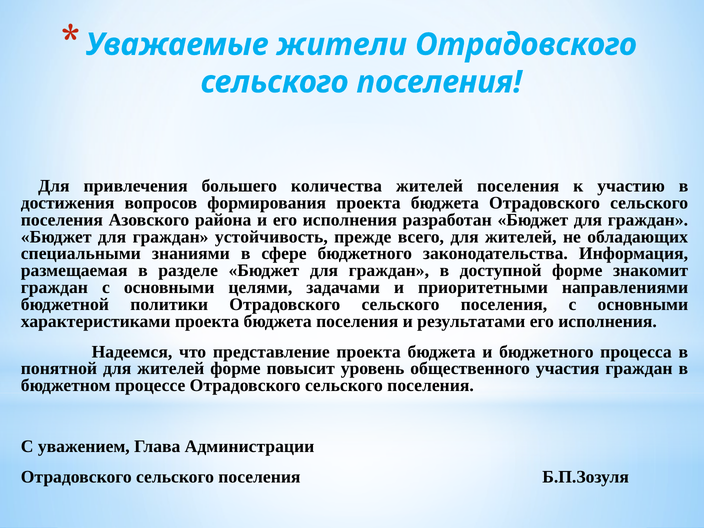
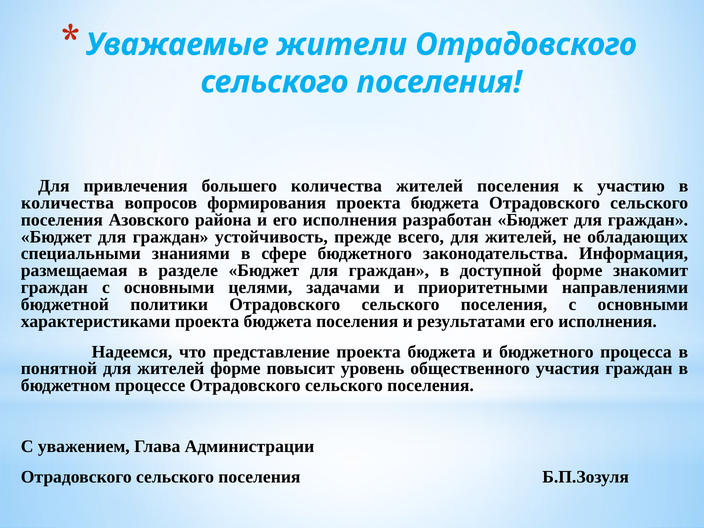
достижения at (68, 203): достижения -> количества
